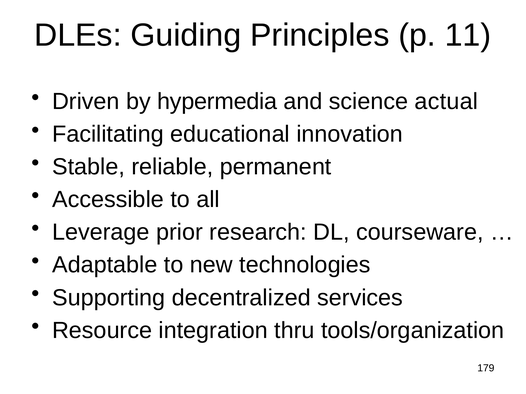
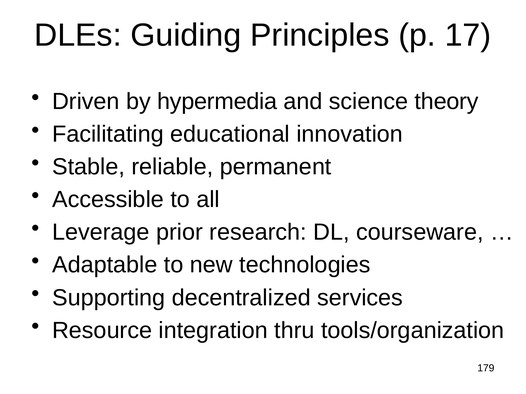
11: 11 -> 17
actual: actual -> theory
